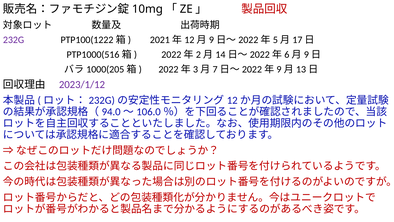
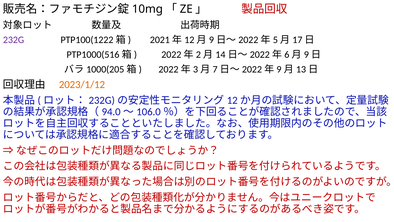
2023/1/12 colour: purple -> orange
